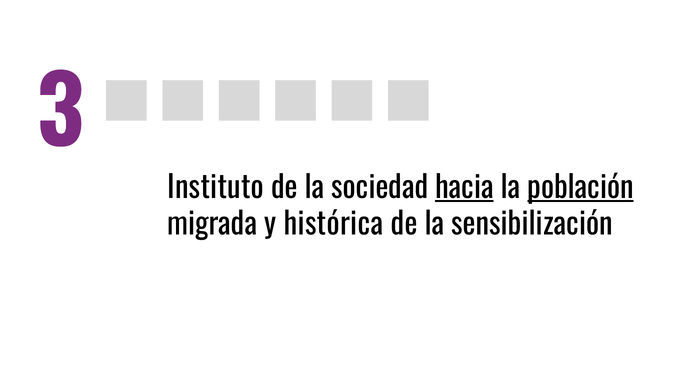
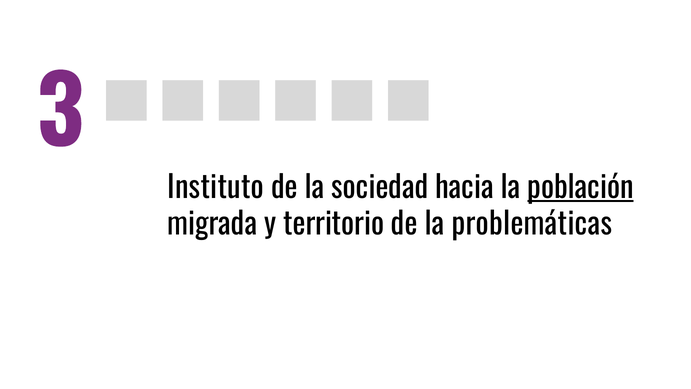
hacia underline: present -> none
histórica: histórica -> territorio
sensibilización: sensibilización -> problemáticas
